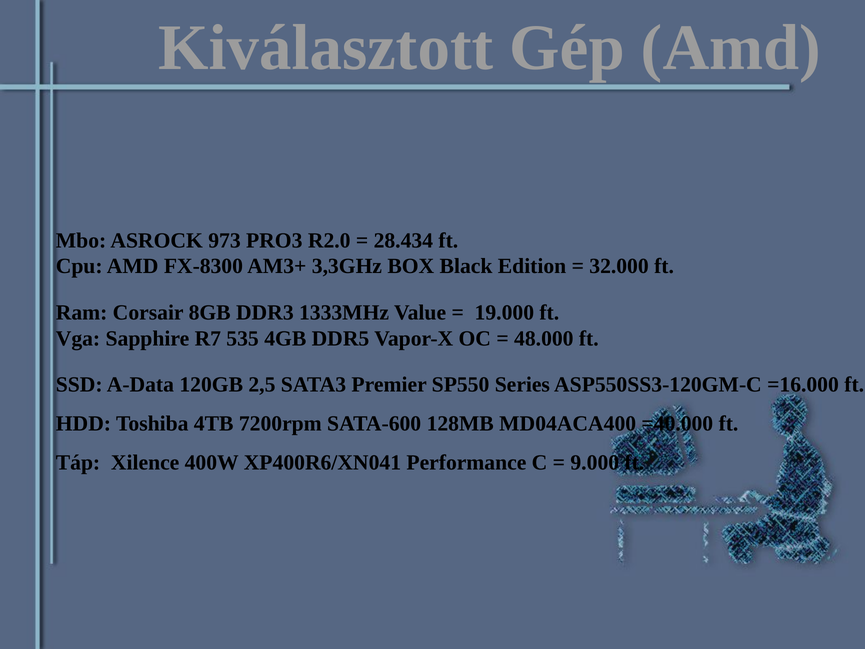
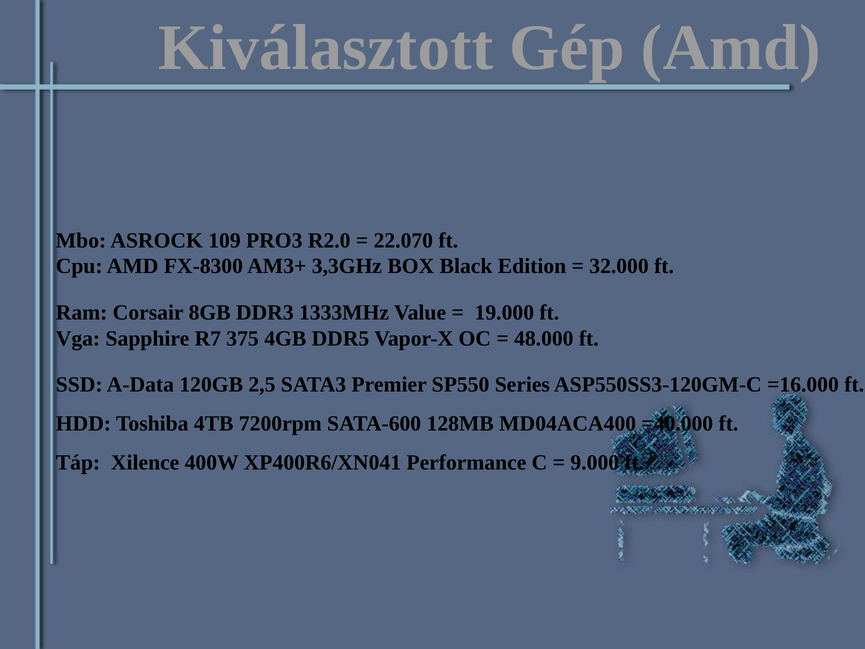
973: 973 -> 109
28.434: 28.434 -> 22.070
535: 535 -> 375
